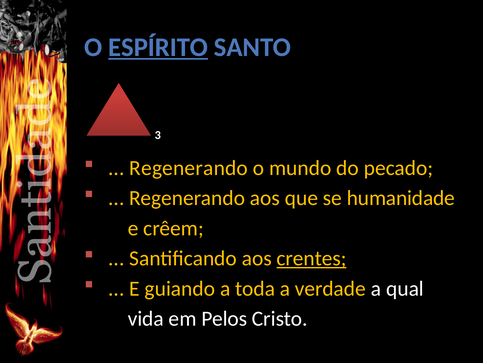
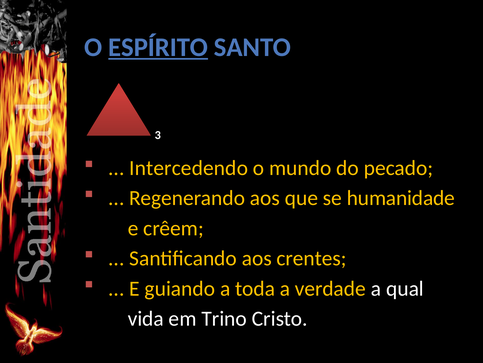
Regenerando at (189, 168): Regenerando -> Intercedendo
crentes underline: present -> none
Pelos: Pelos -> Trino
